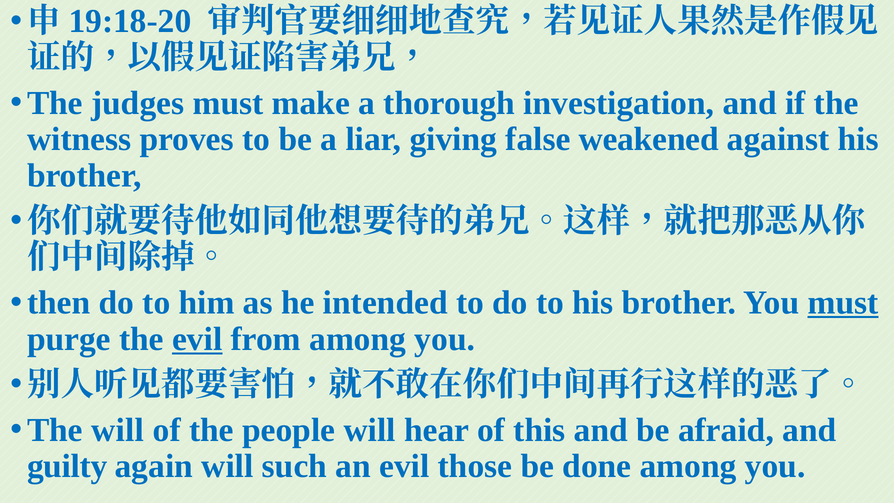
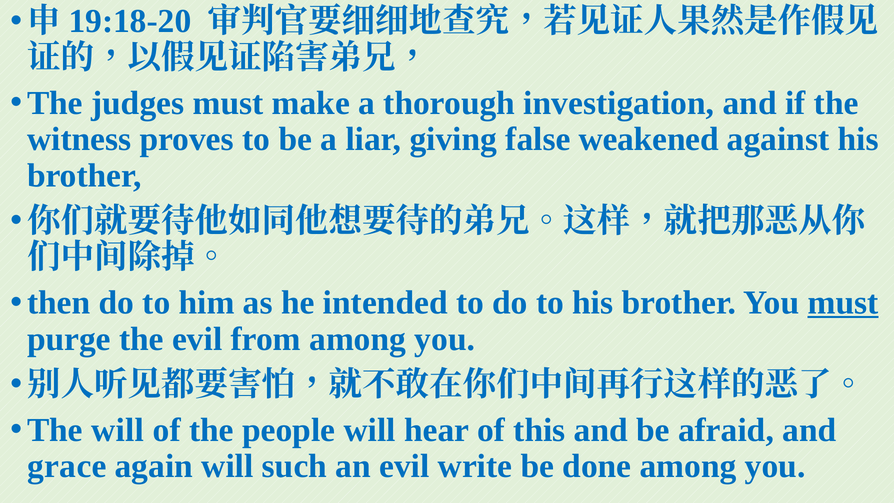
evil at (197, 339) underline: present -> none
guilty: guilty -> grace
those: those -> write
